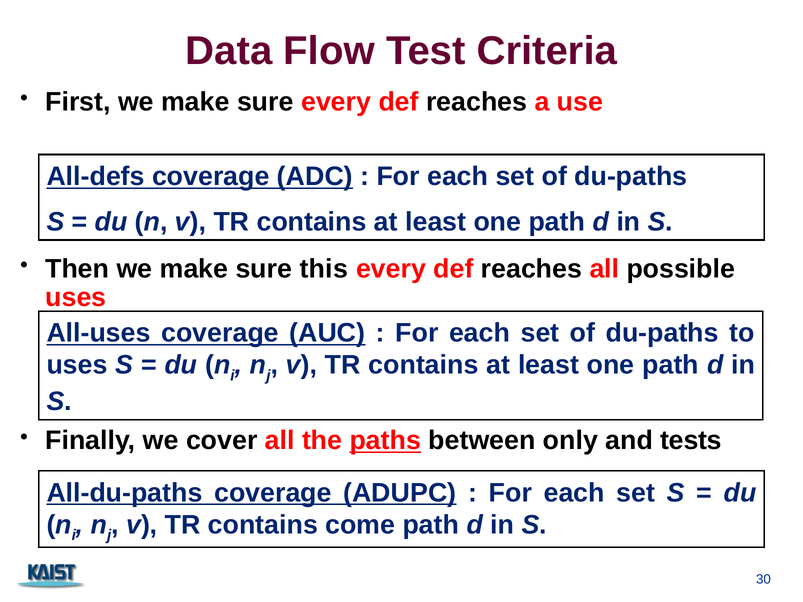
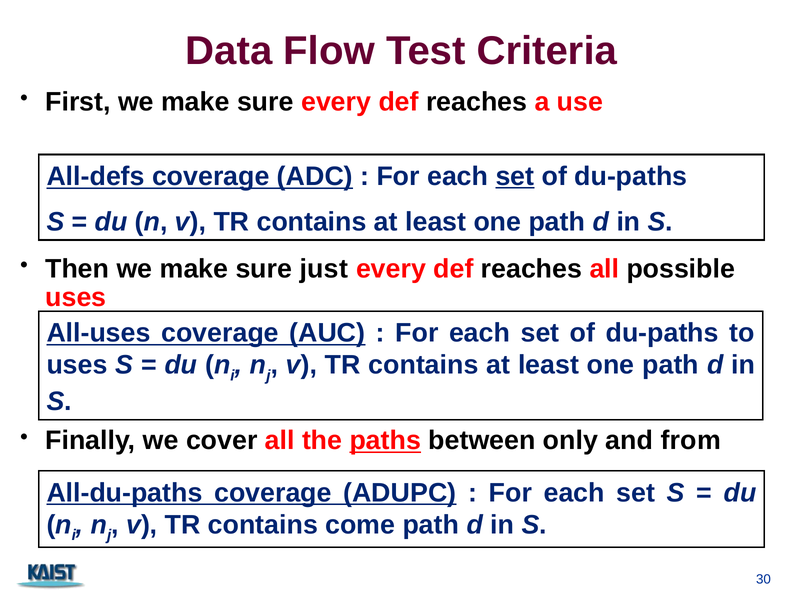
set at (515, 176) underline: none -> present
this: this -> just
tests: tests -> from
